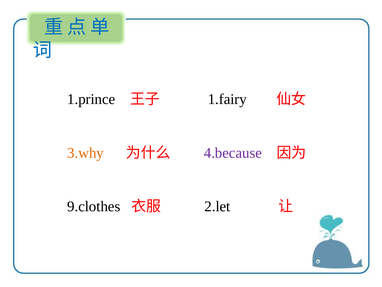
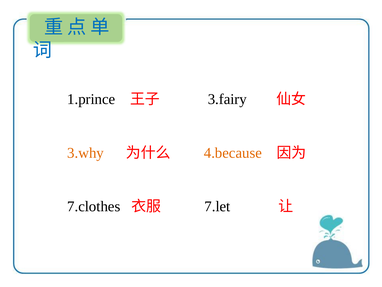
1.fairy: 1.fairy -> 3.fairy
4.because colour: purple -> orange
9.clothes: 9.clothes -> 7.clothes
2.let: 2.let -> 7.let
